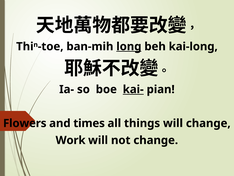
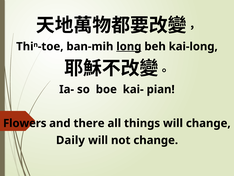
kai- underline: present -> none
times: times -> there
Work: Work -> Daily
